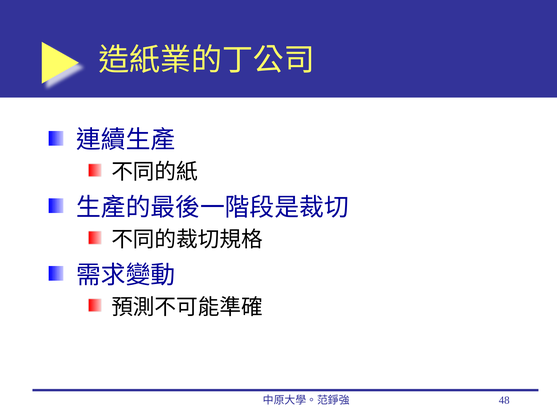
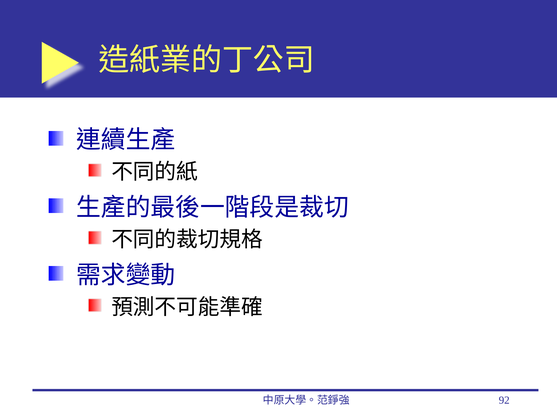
48: 48 -> 92
